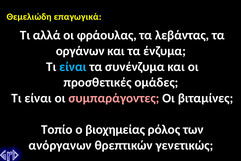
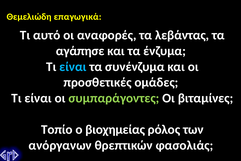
αλλά: αλλά -> αυτό
φράουλας: φράουλας -> αναφορές
οργάνων: οργάνων -> αγάπησε
συμπαράγοντες colour: pink -> light green
γενετικώς: γενετικώς -> φασολιάς
